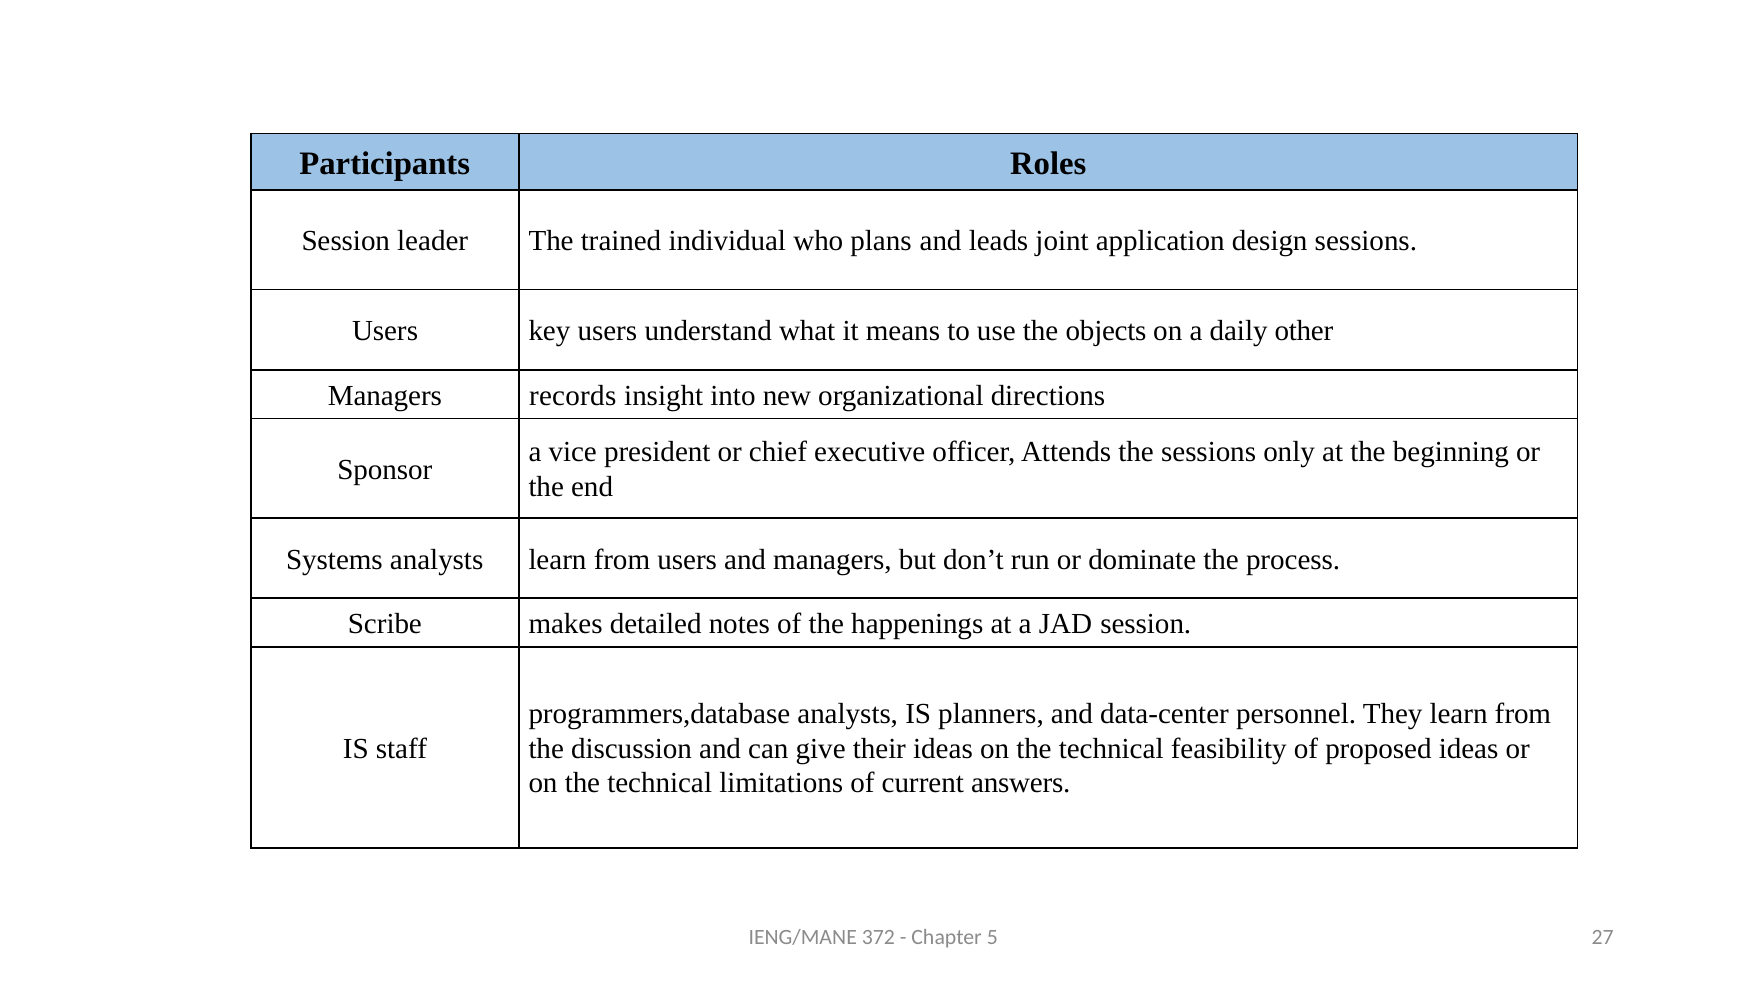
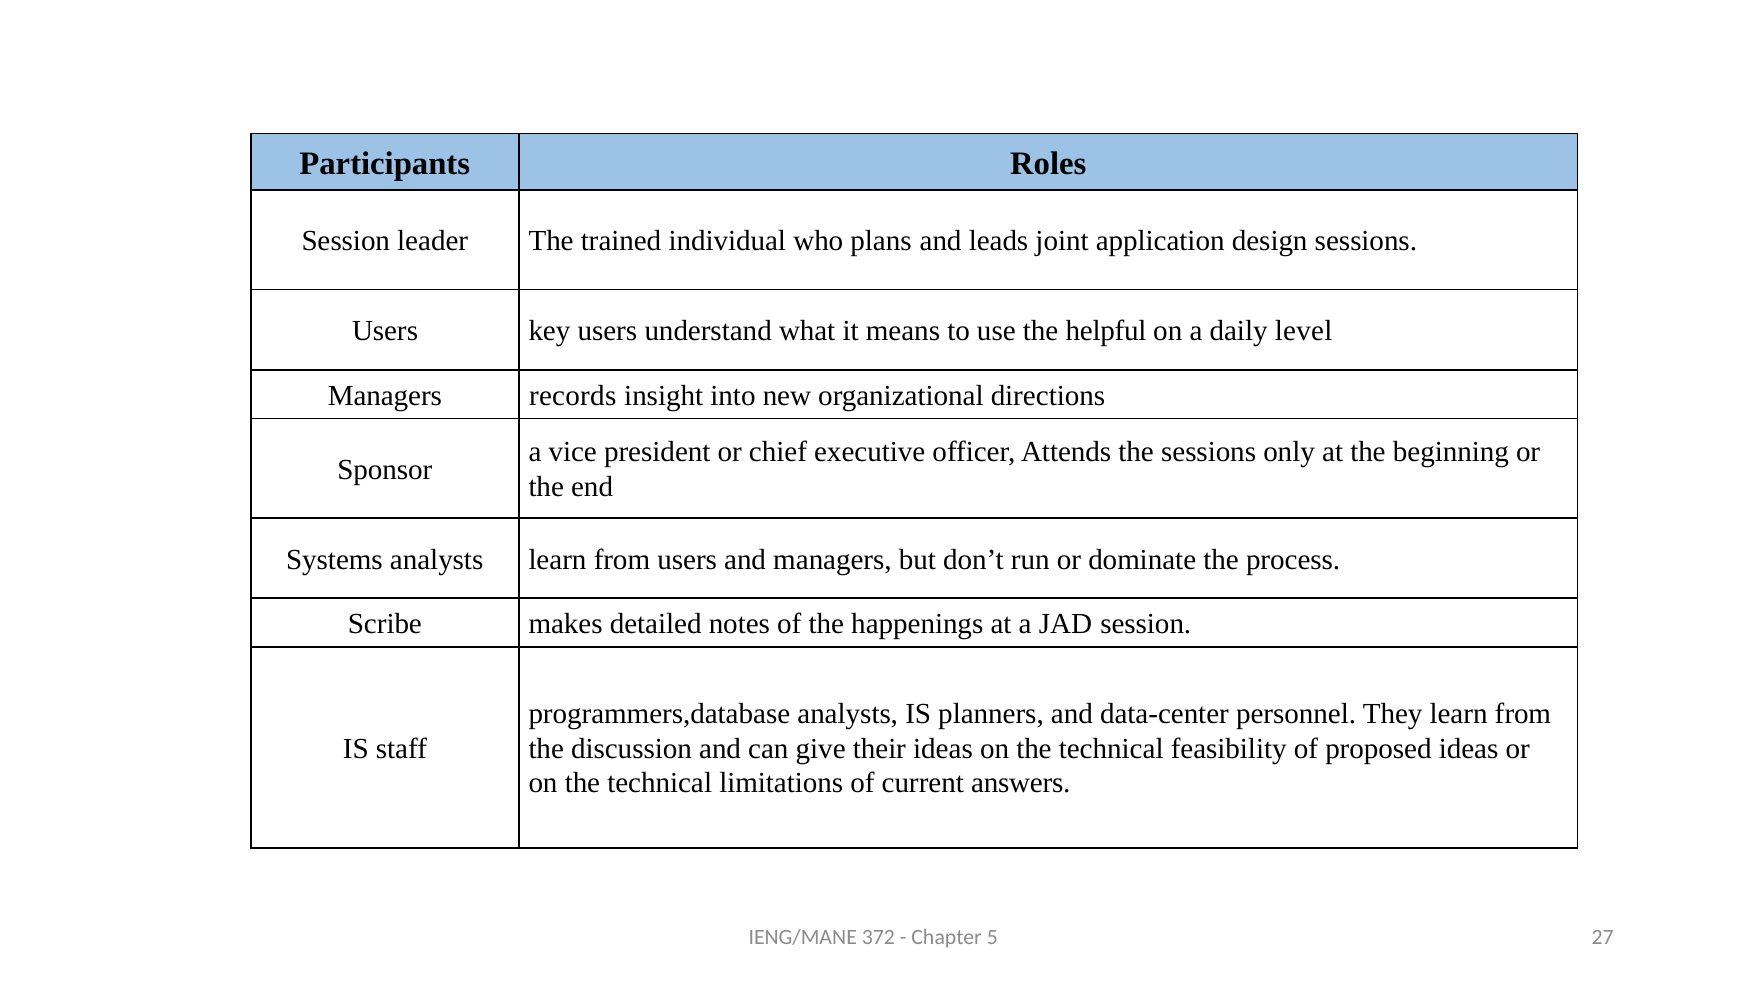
objects: objects -> helpful
other: other -> level
